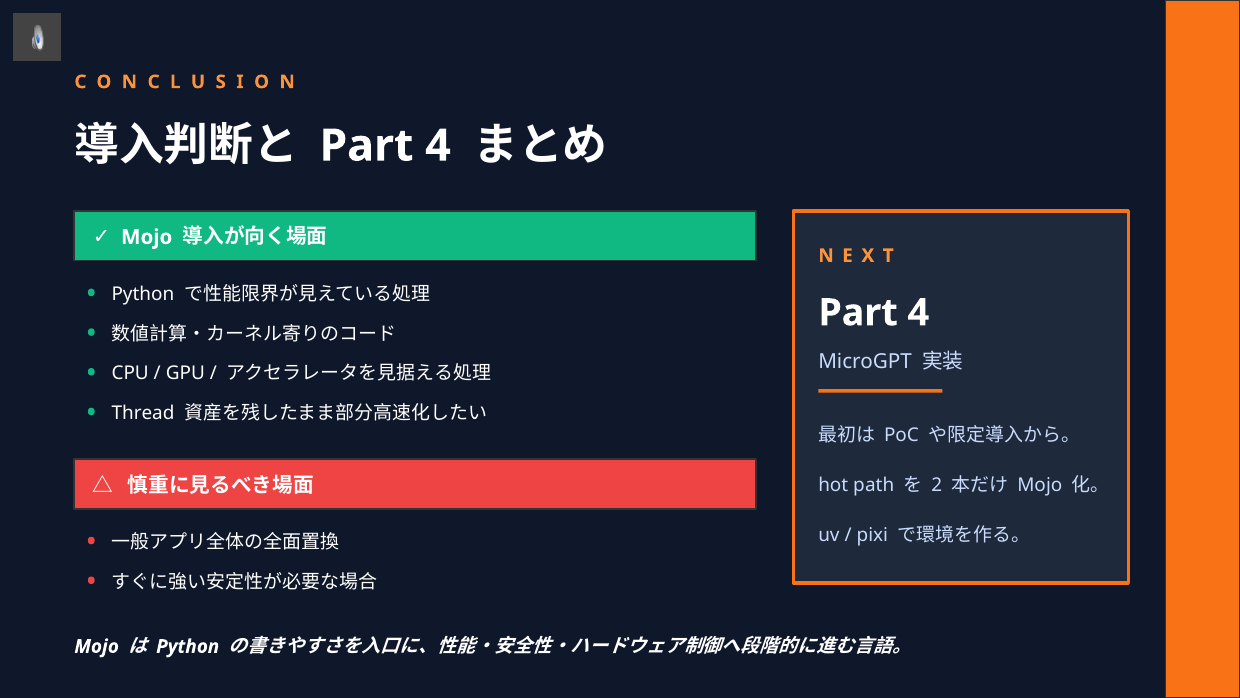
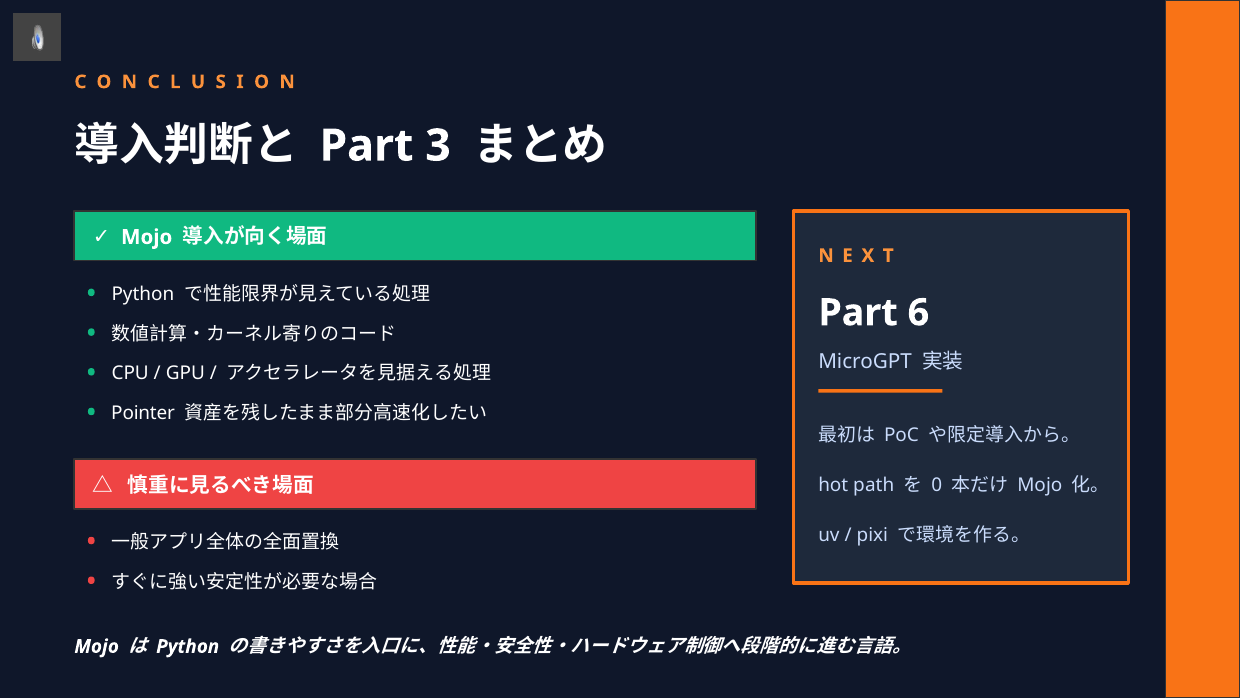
4 at (438, 146): 4 -> 3
4 at (918, 313): 4 -> 6
Thread: Thread -> Pointer
2: 2 -> 0
